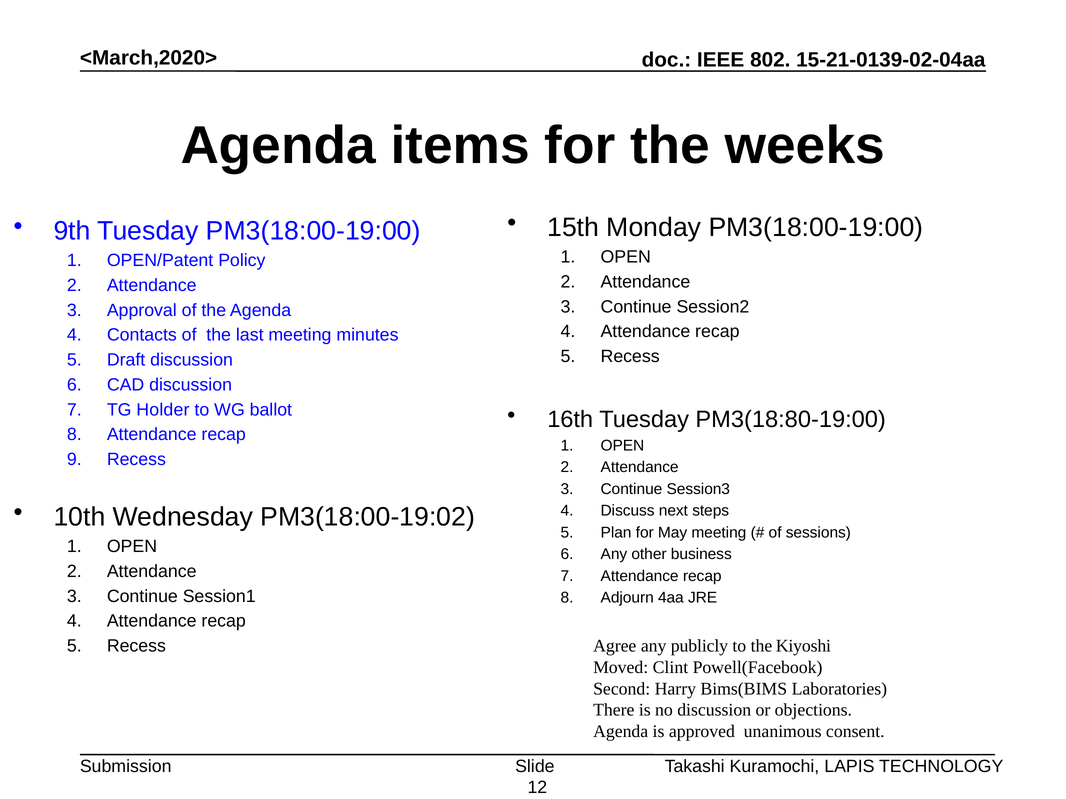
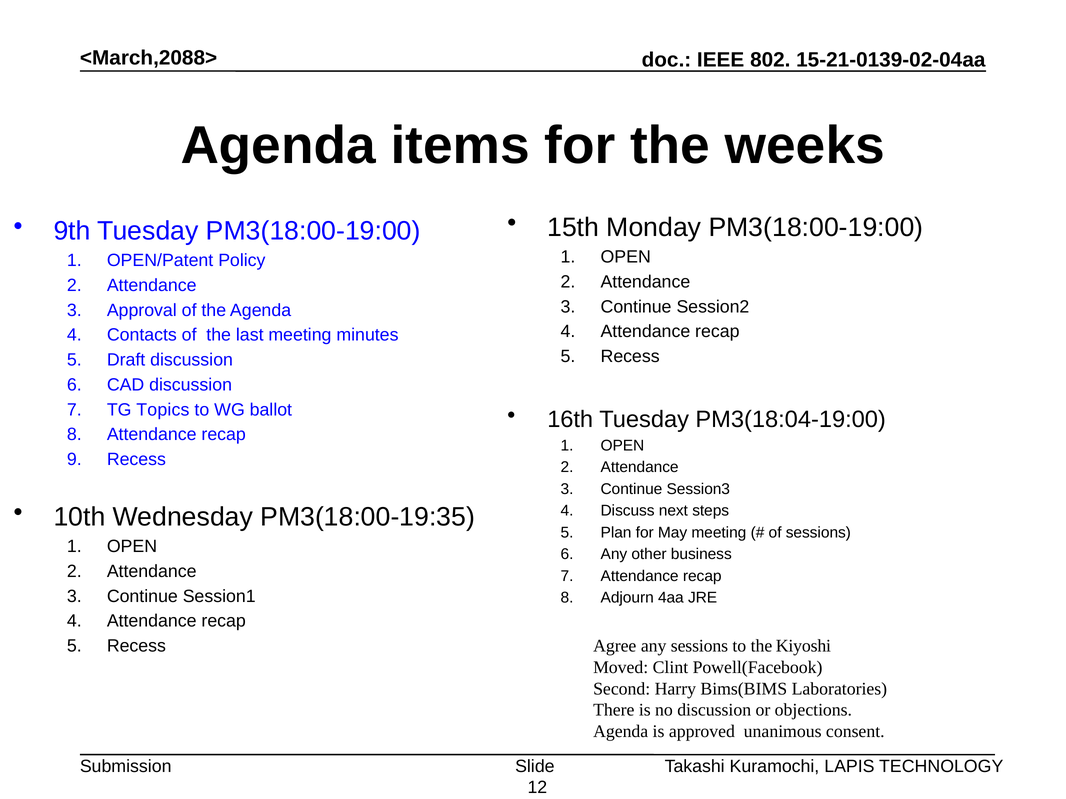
<March,2020>: <March,2020> -> <March,2088>
Holder: Holder -> Topics
PM3(18:80-19:00: PM3(18:80-19:00 -> PM3(18:04-19:00
PM3(18:00-19:02: PM3(18:00-19:02 -> PM3(18:00-19:35
any publicly: publicly -> sessions
